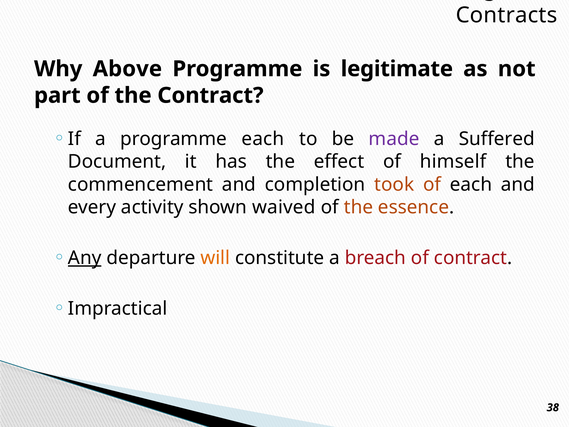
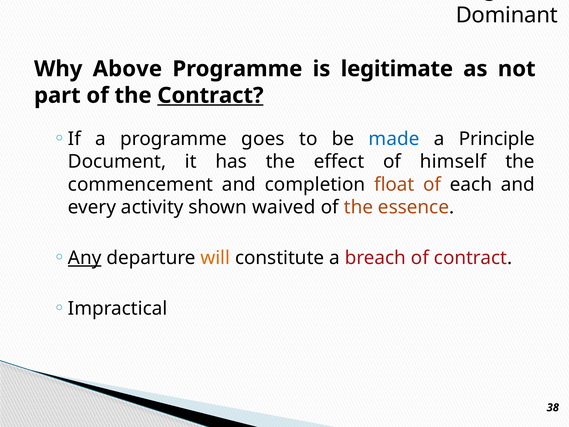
Contracts: Contracts -> Dominant
Contract at (210, 95) underline: none -> present
programme each: each -> goes
made colour: purple -> blue
Suffered: Suffered -> Principle
took: took -> float
